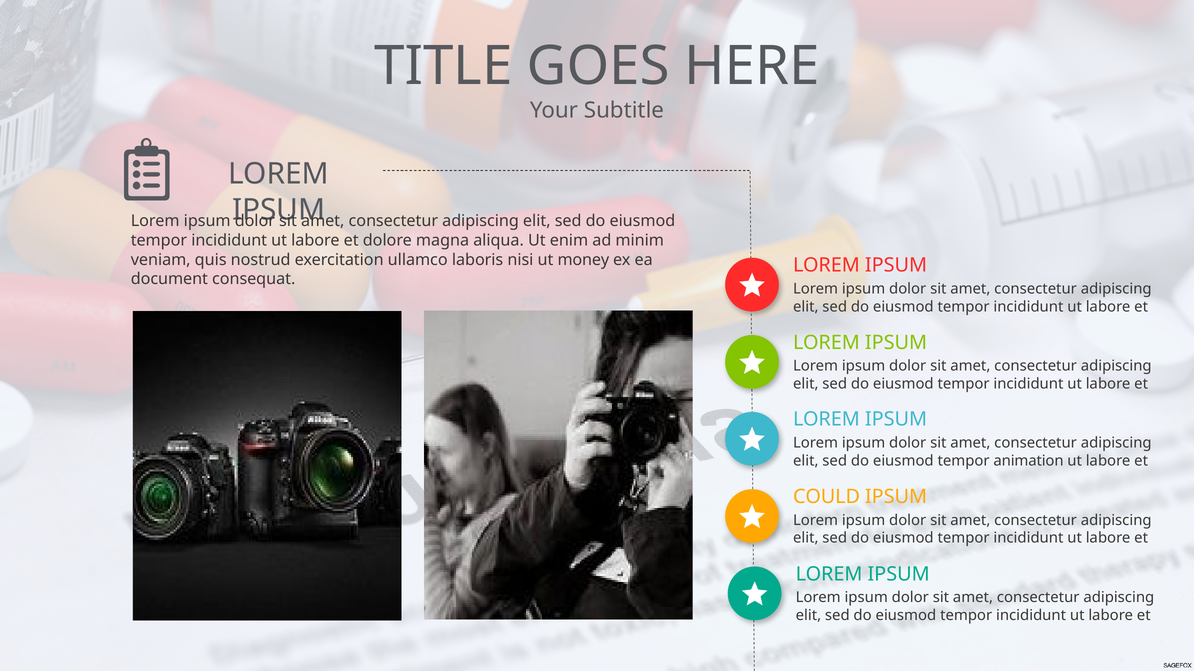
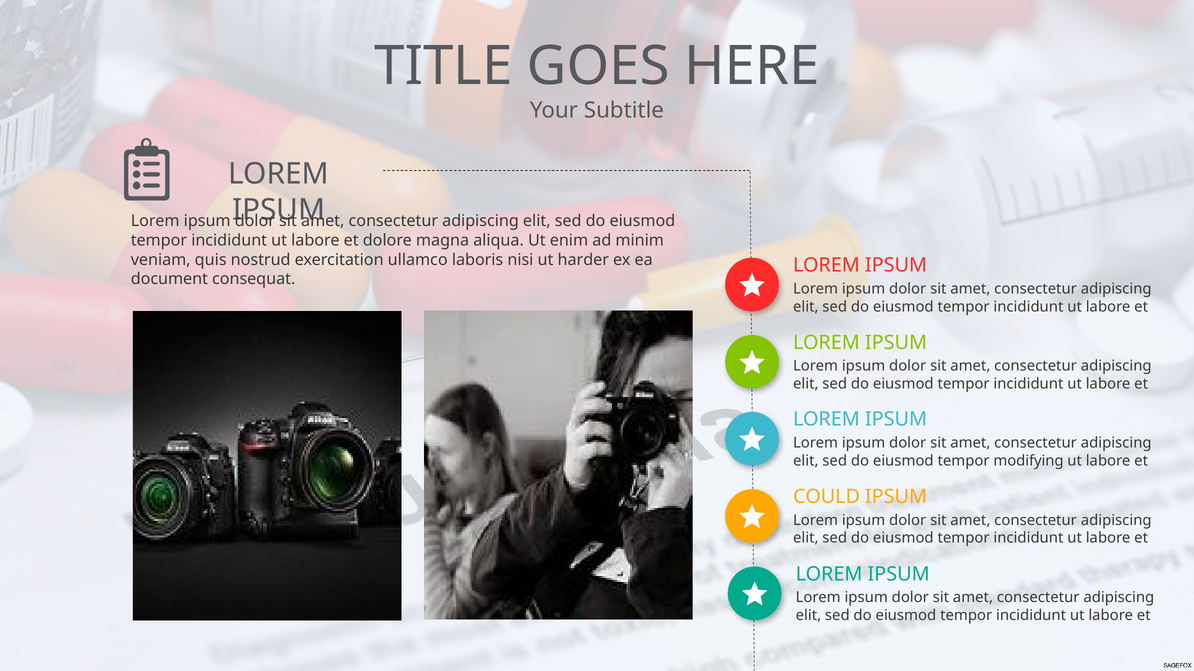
money: money -> harder
animation: animation -> modifying
